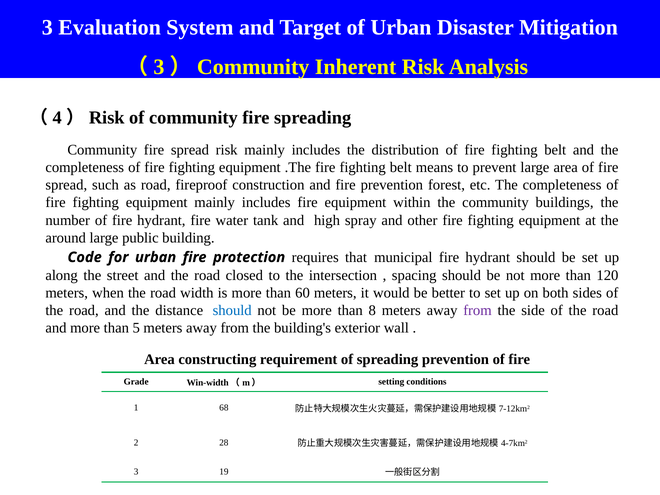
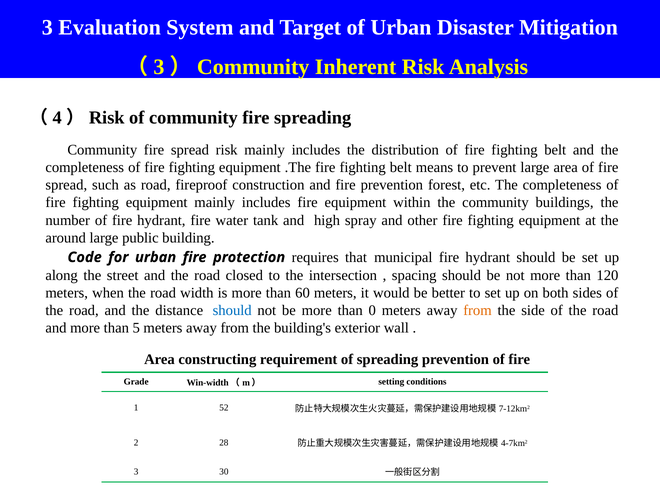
8: 8 -> 0
from at (477, 310) colour: purple -> orange
68: 68 -> 52
19: 19 -> 30
